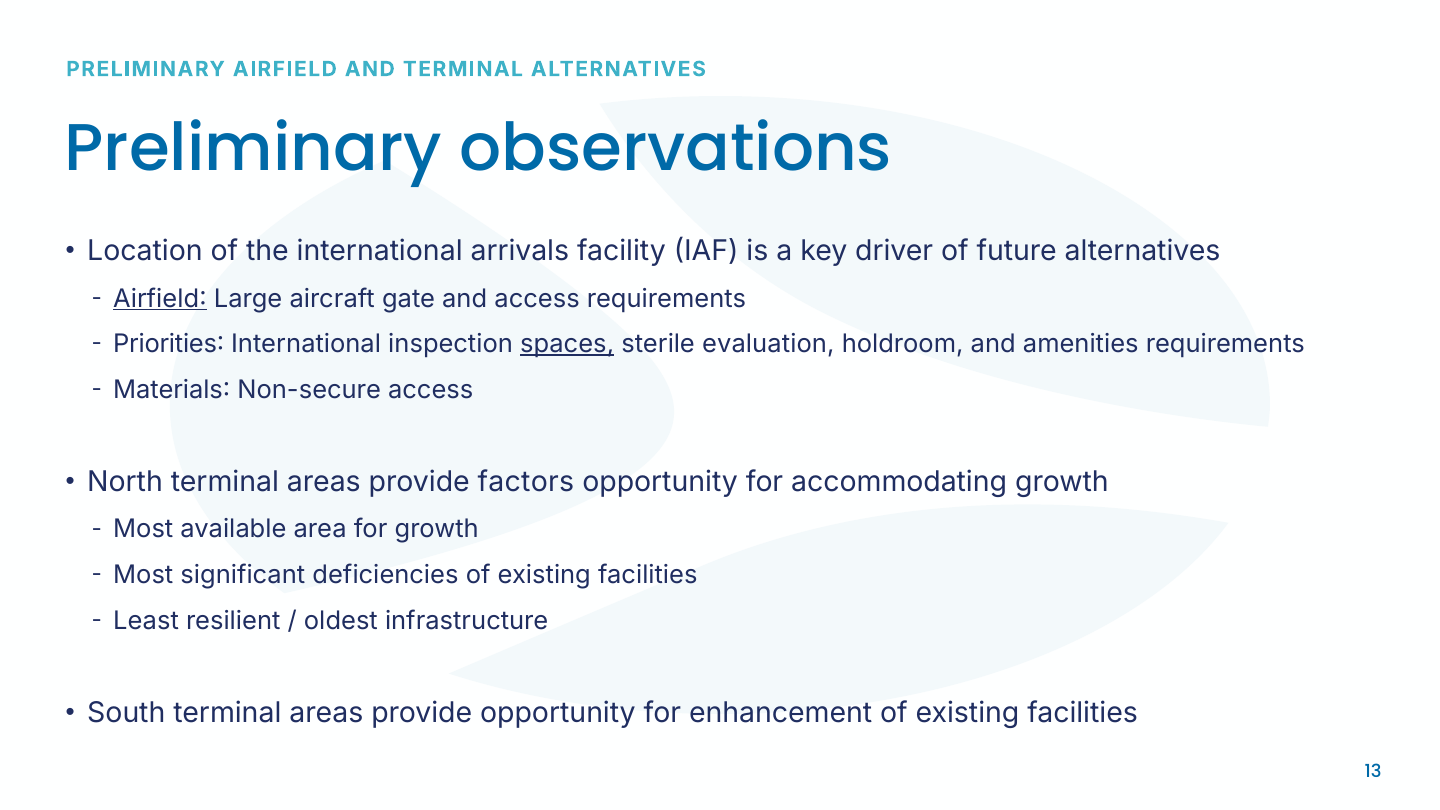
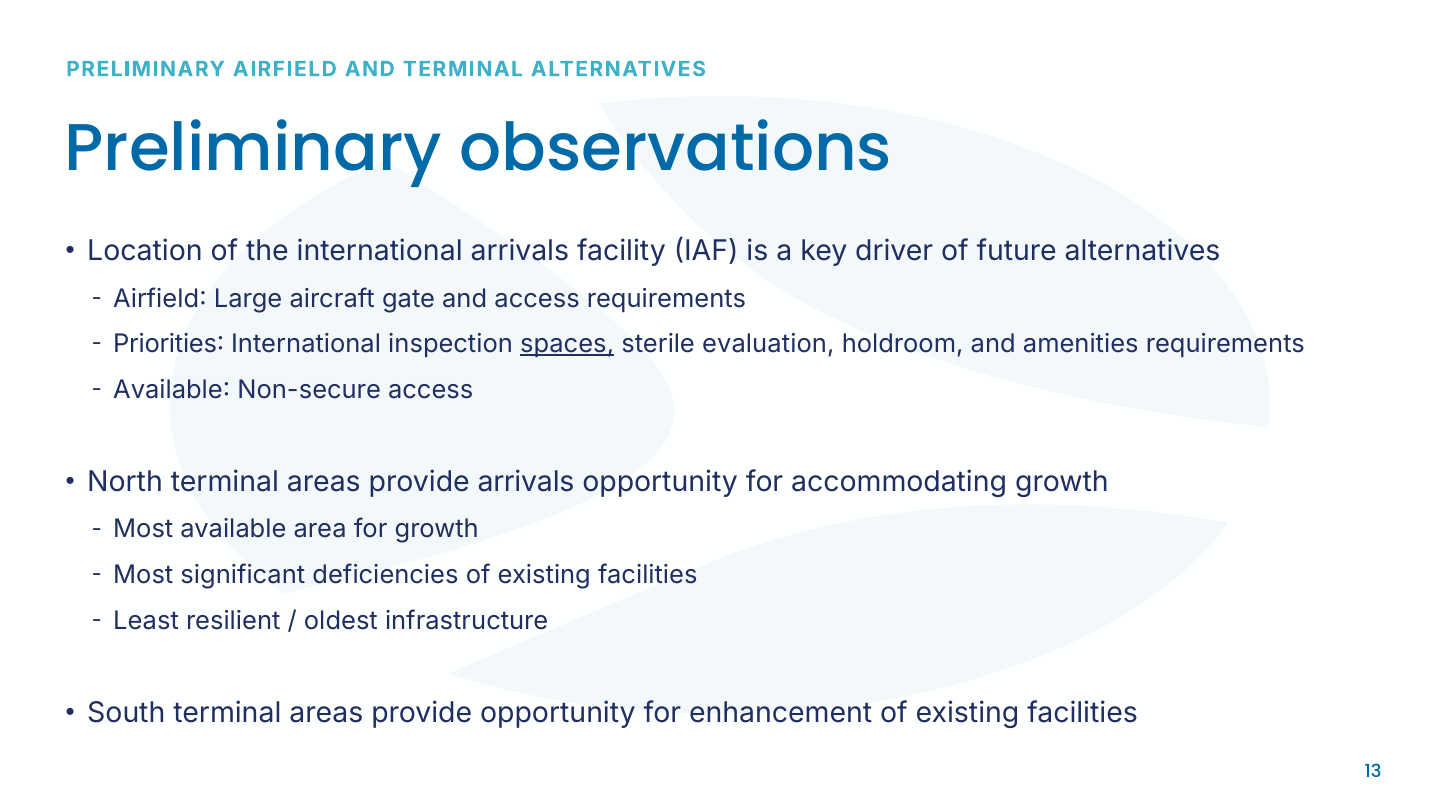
Airfield at (160, 299) underline: present -> none
Materials at (172, 390): Materials -> Available
provide factors: factors -> arrivals
